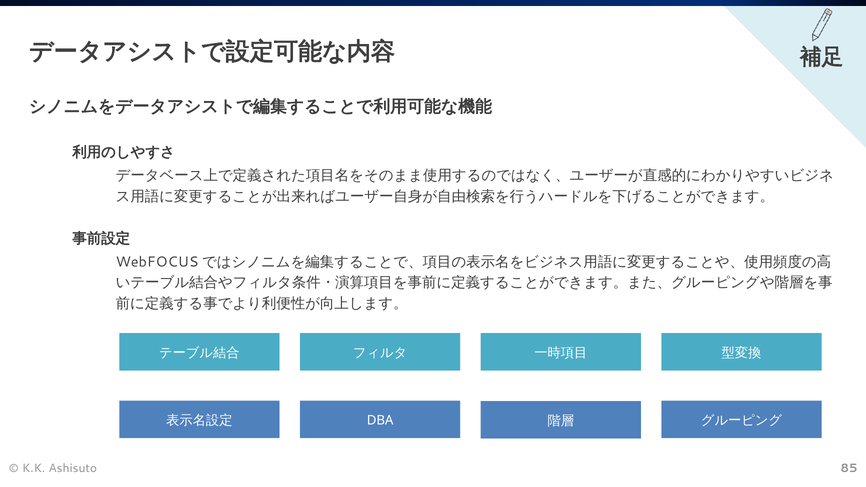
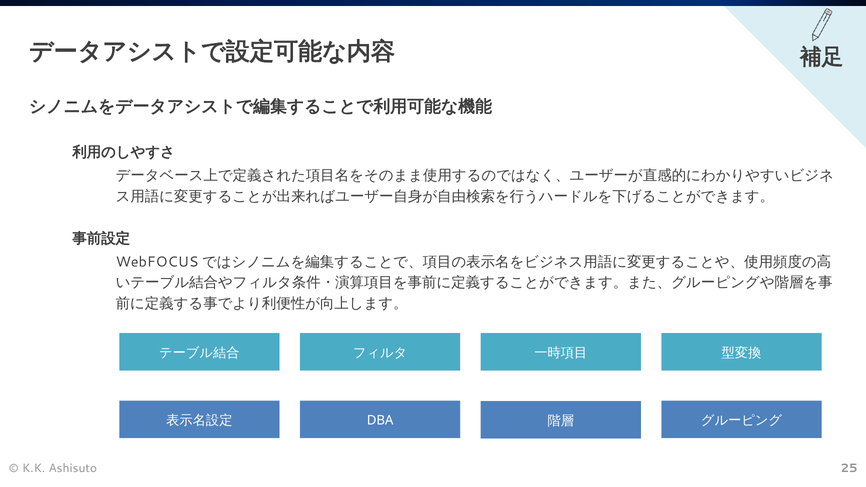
85: 85 -> 25
